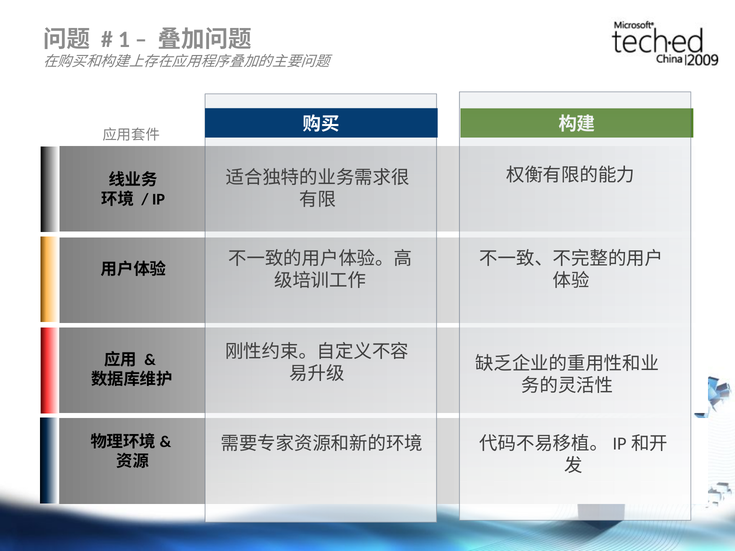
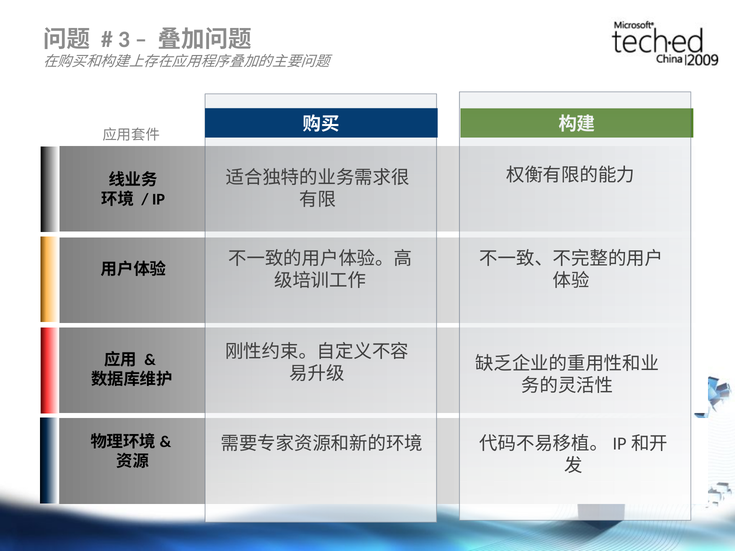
1: 1 -> 3
